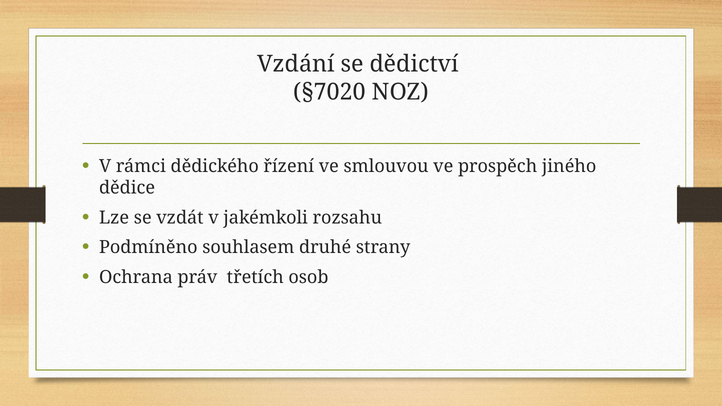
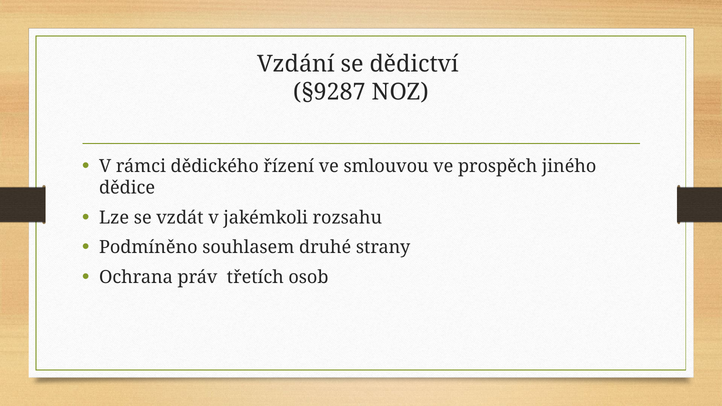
§7020: §7020 -> §9287
